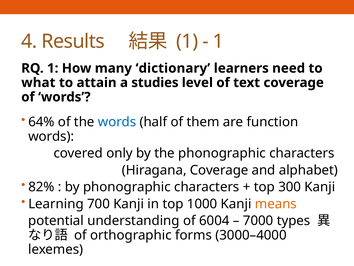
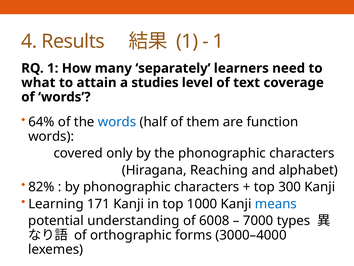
dictionary: dictionary -> separately
Hiragana Coverage: Coverage -> Reaching
700: 700 -> 171
means colour: orange -> blue
6004: 6004 -> 6008
